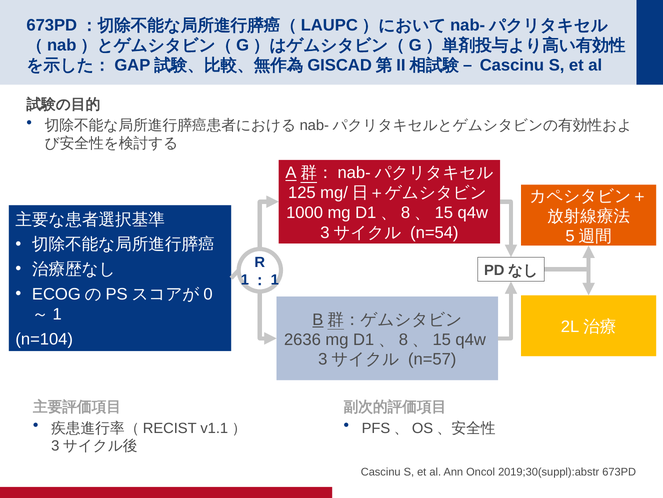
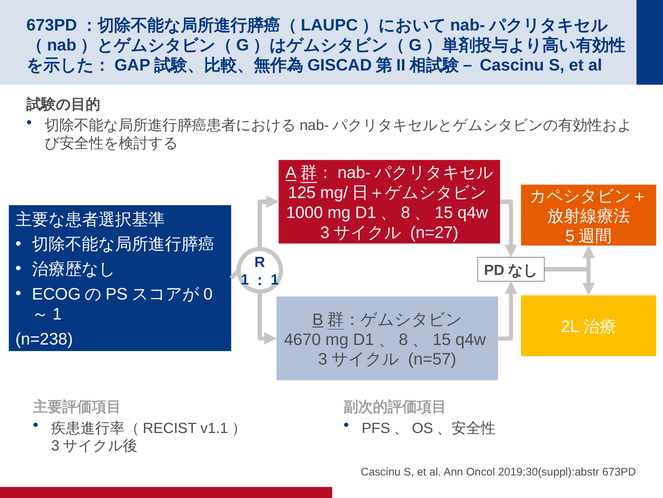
n=54: n=54 -> n=27
n=104: n=104 -> n=238
2636: 2636 -> 4670
